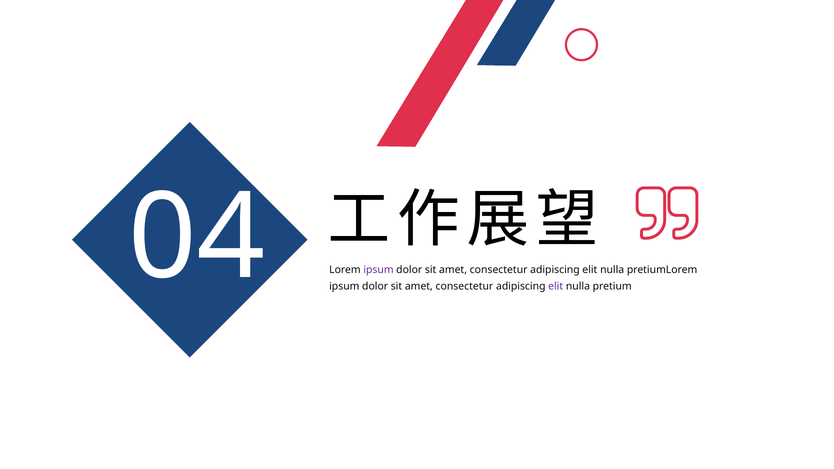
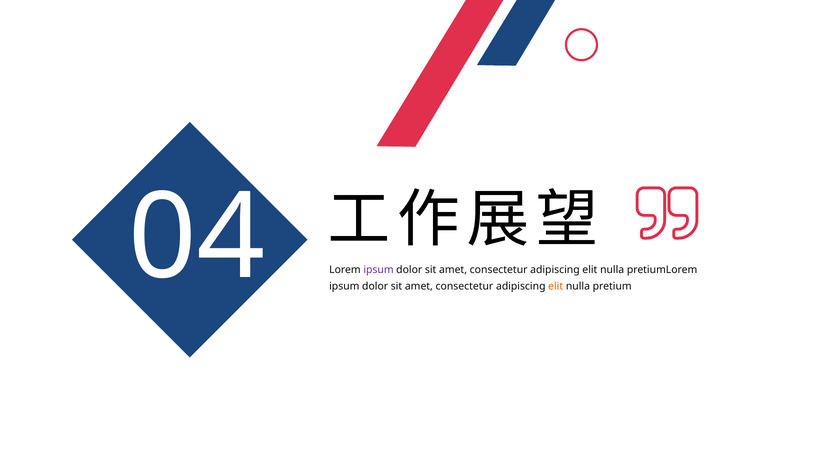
elit at (556, 286) colour: purple -> orange
